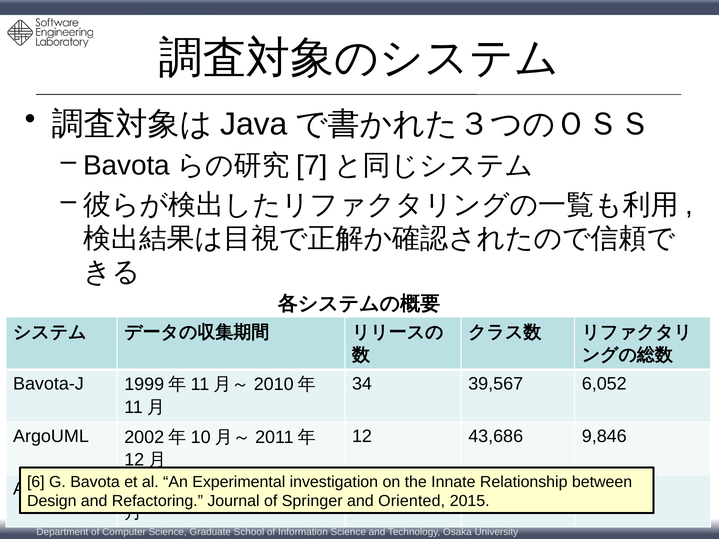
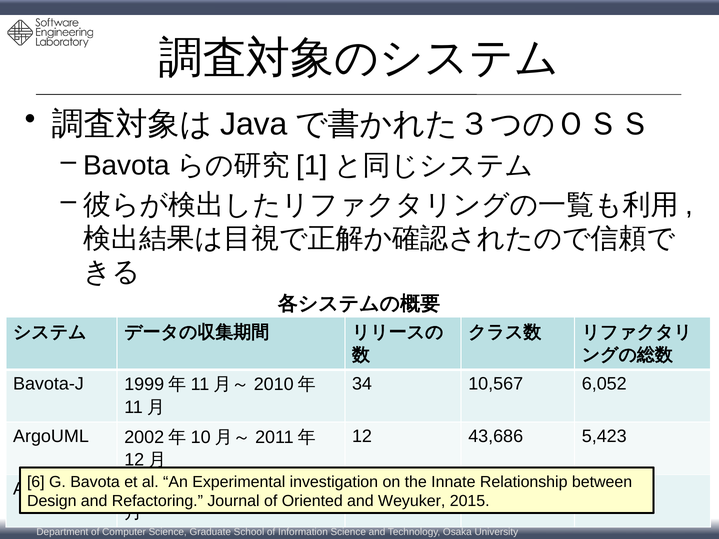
7: 7 -> 1
39,567: 39,567 -> 10,567
9,846: 9,846 -> 5,423
Springer: Springer -> Oriented
Oriented: Oriented -> Weyuker
